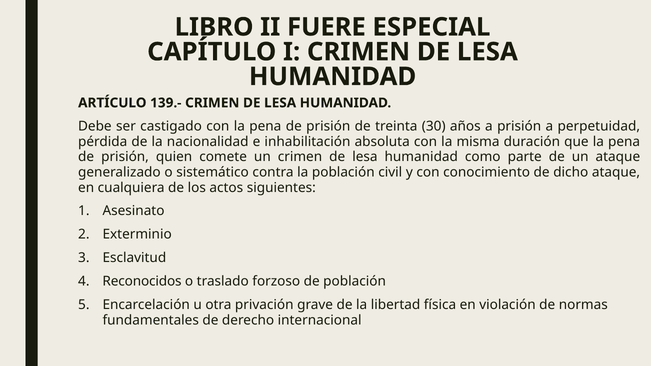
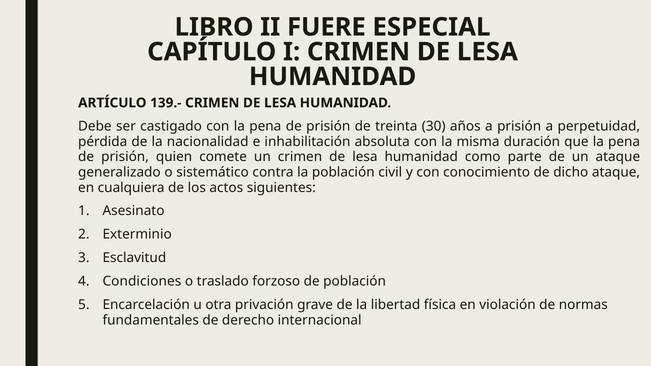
Reconocidos: Reconocidos -> Condiciones
